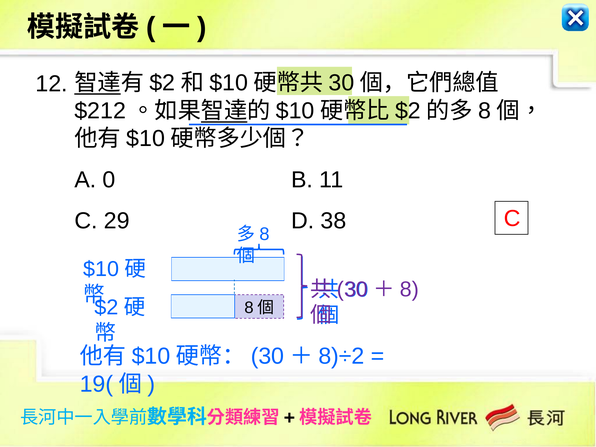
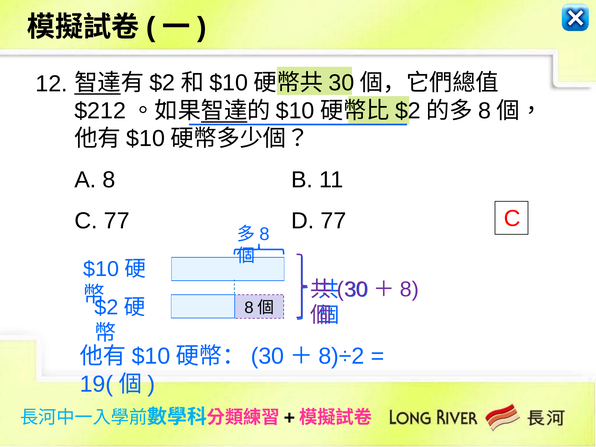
A 0: 0 -> 8
C 29: 29 -> 77
D 38: 38 -> 77
